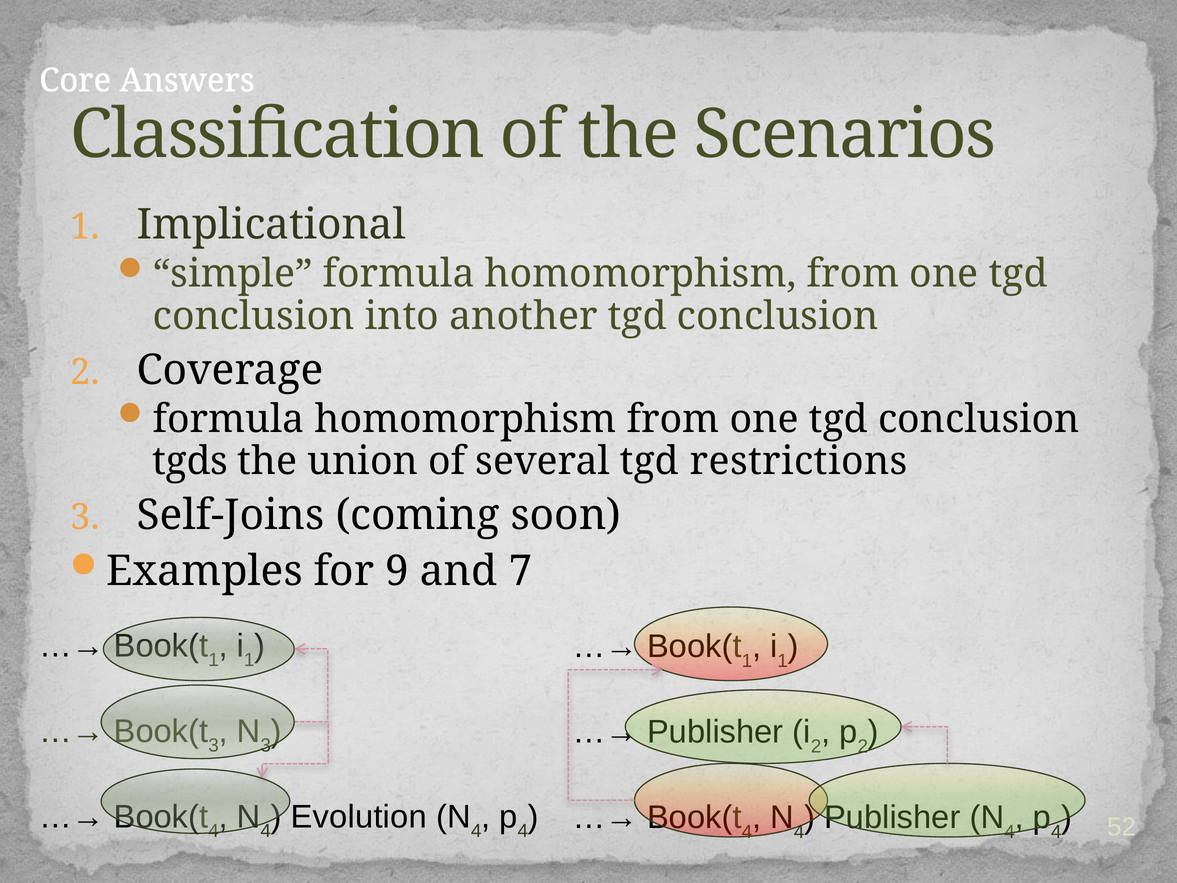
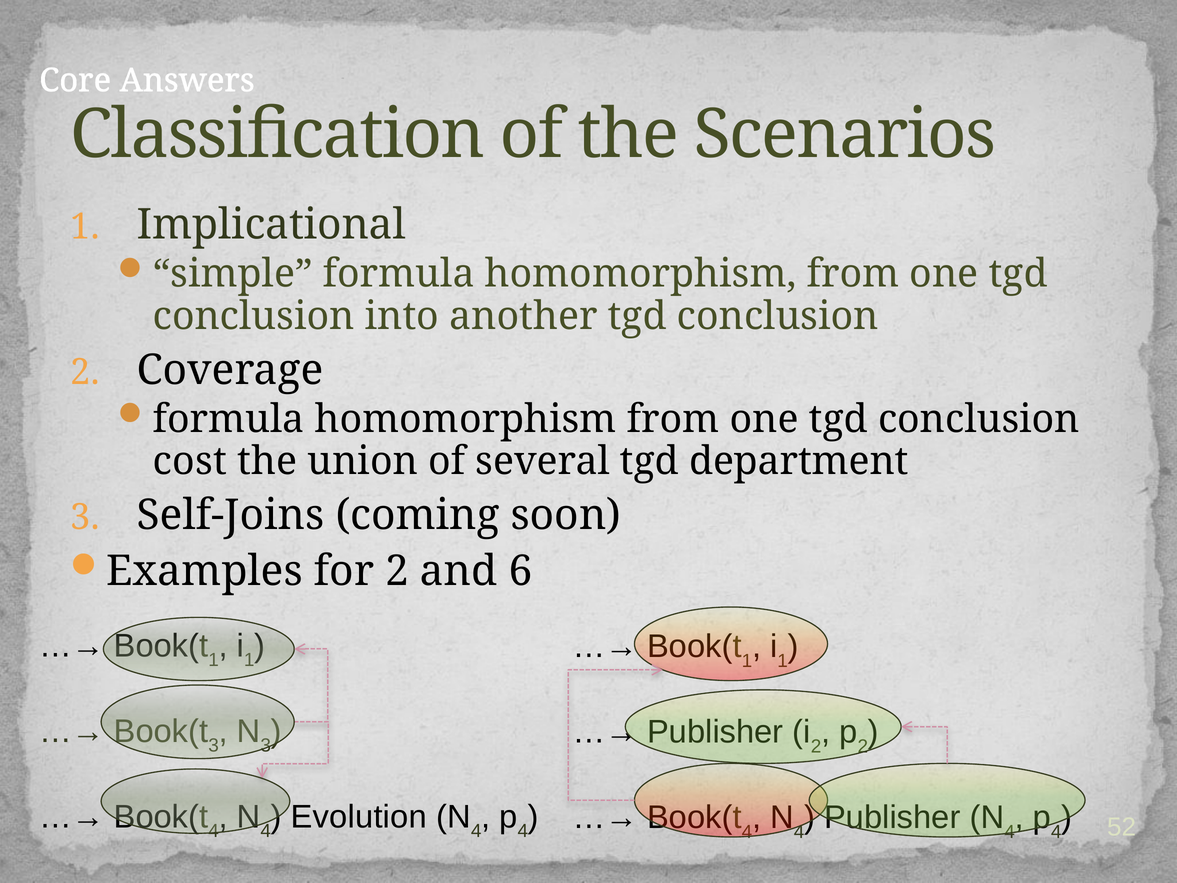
tgds: tgds -> cost
restrictions: restrictions -> department
for 9: 9 -> 2
7: 7 -> 6
